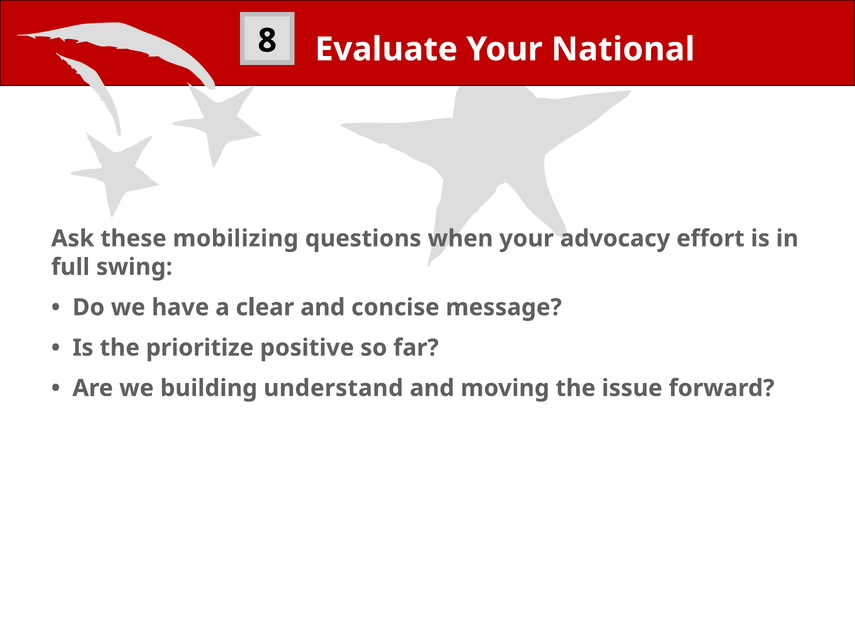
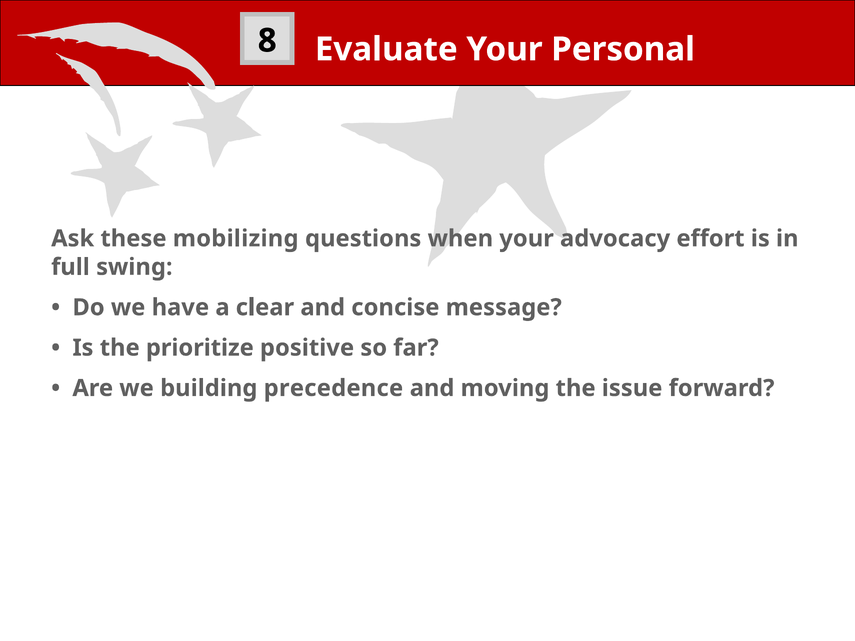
National: National -> Personal
understand: understand -> precedence
